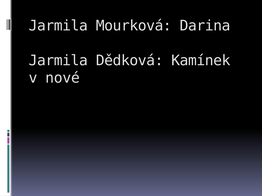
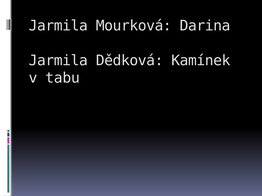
nové: nové -> tabu
